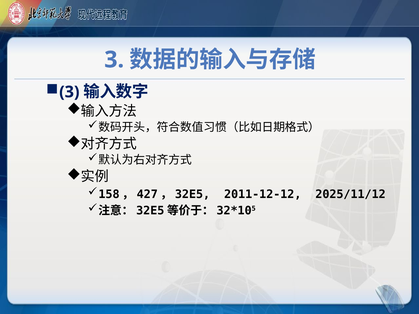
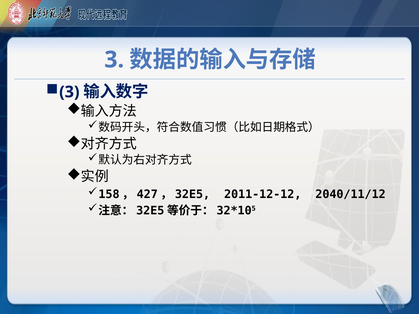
2025/11/12: 2025/11/12 -> 2040/11/12
